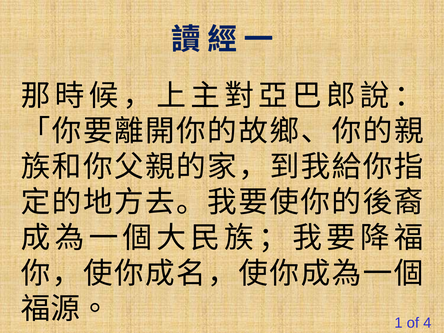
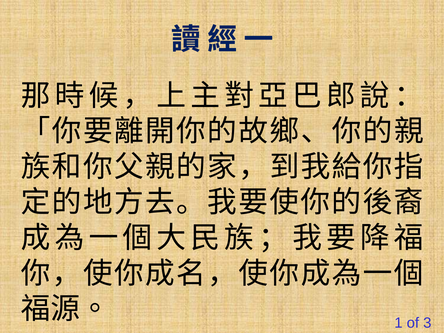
4: 4 -> 3
